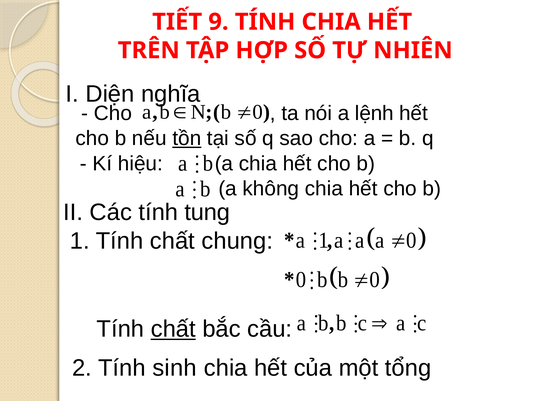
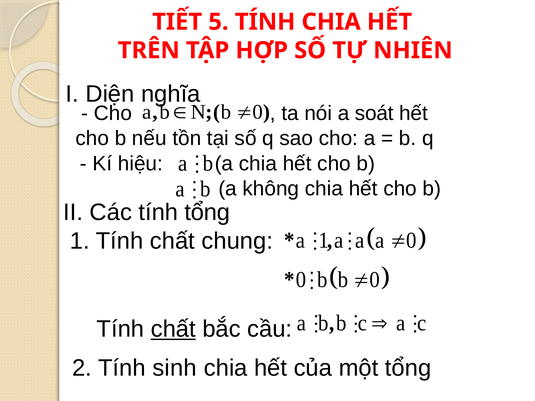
9: 9 -> 5
lệnh: lệnh -> soát
tồn underline: present -> none
tính tung: tung -> tổng
